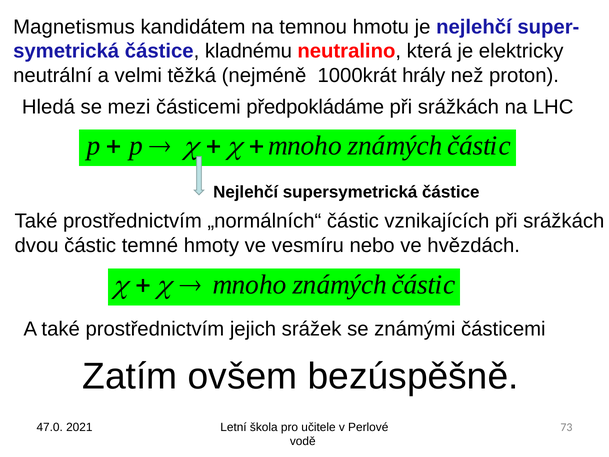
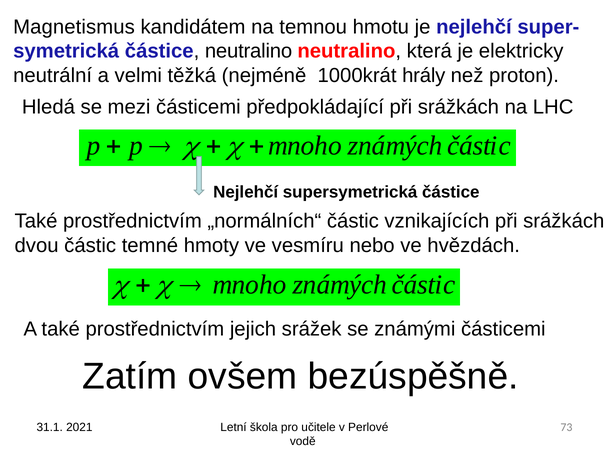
částice kladnému: kladnému -> neutralino
předpokládáme: předpokládáme -> předpokládající
47.0: 47.0 -> 31.1
